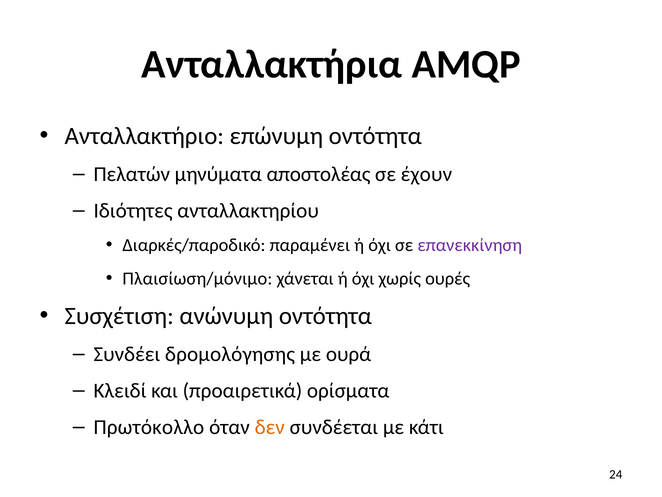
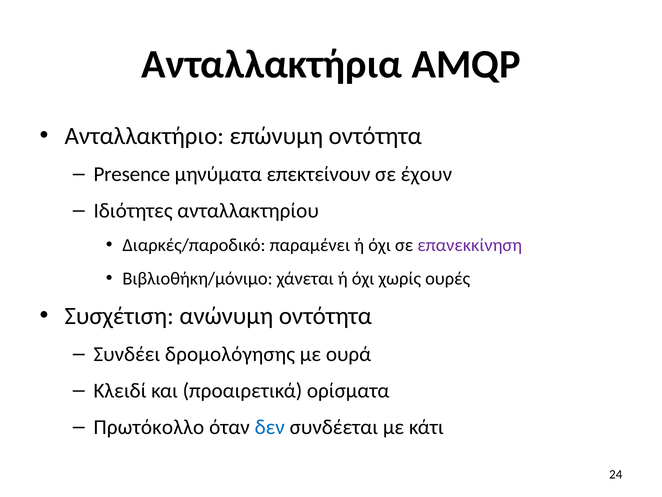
Πελατών: Πελατών -> Presence
αποστολέας: αποστολέας -> επεκτείνουν
Πλαισίωση/μόνιμο: Πλαισίωση/μόνιμο -> Βιβλιοθήκη/μόνιμο
δεν colour: orange -> blue
